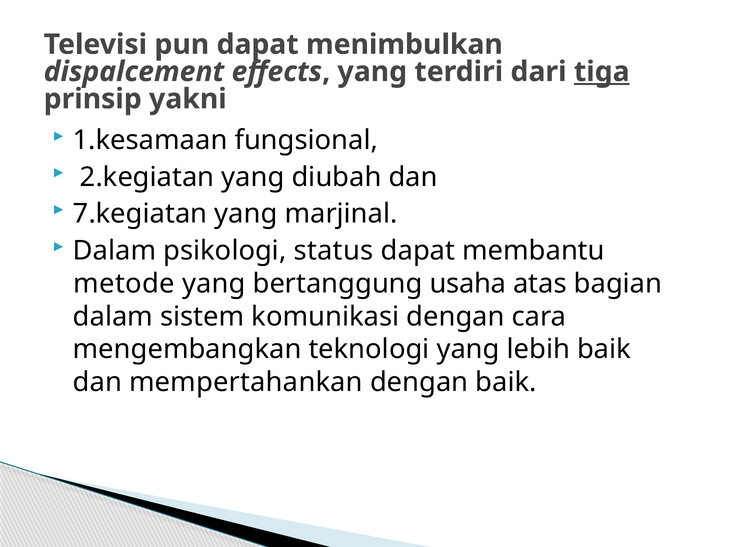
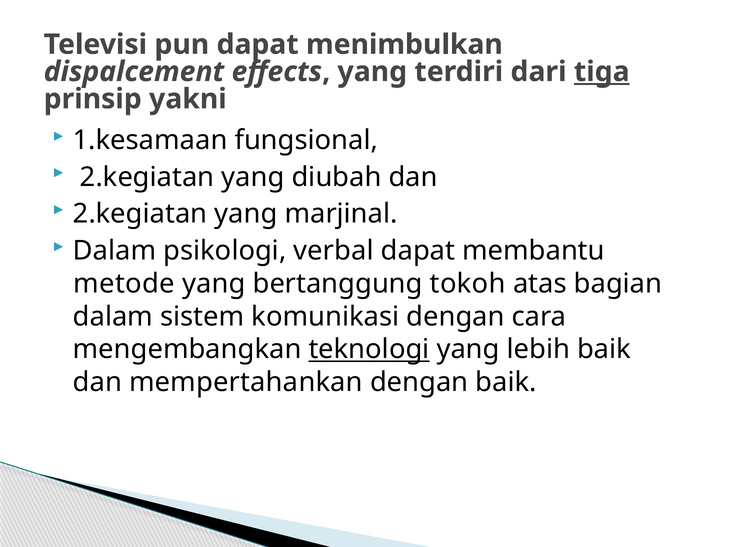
7.kegiatan at (140, 214): 7.kegiatan -> 2.kegiatan
status: status -> verbal
usaha: usaha -> tokoh
teknologi underline: none -> present
